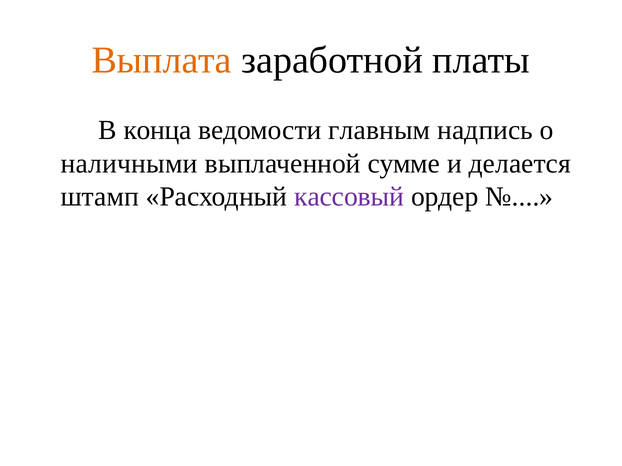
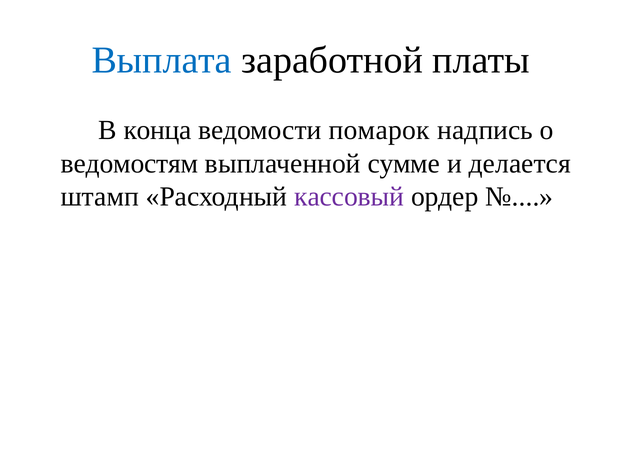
Выплата colour: orange -> blue
главным: главным -> помарок
наличными: наличными -> ведомостям
